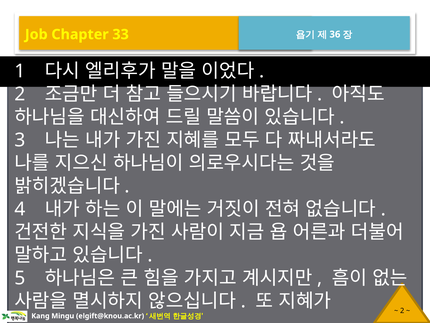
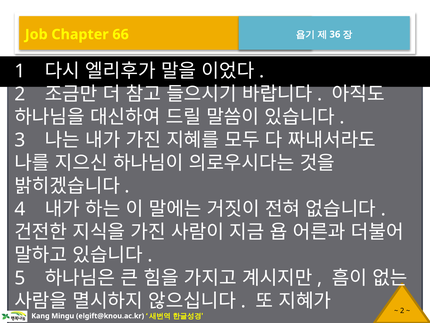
33: 33 -> 66
